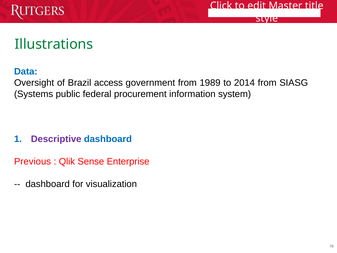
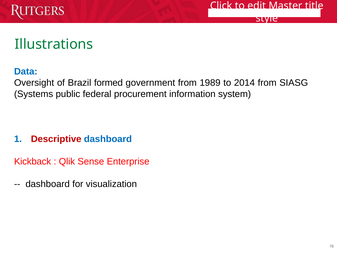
access: access -> formed
Descriptive colour: purple -> red
Previous: Previous -> Kickback
